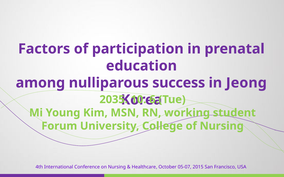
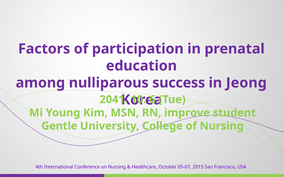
2035: 2035 -> 2041
working: working -> improve
Forum: Forum -> Gentle
